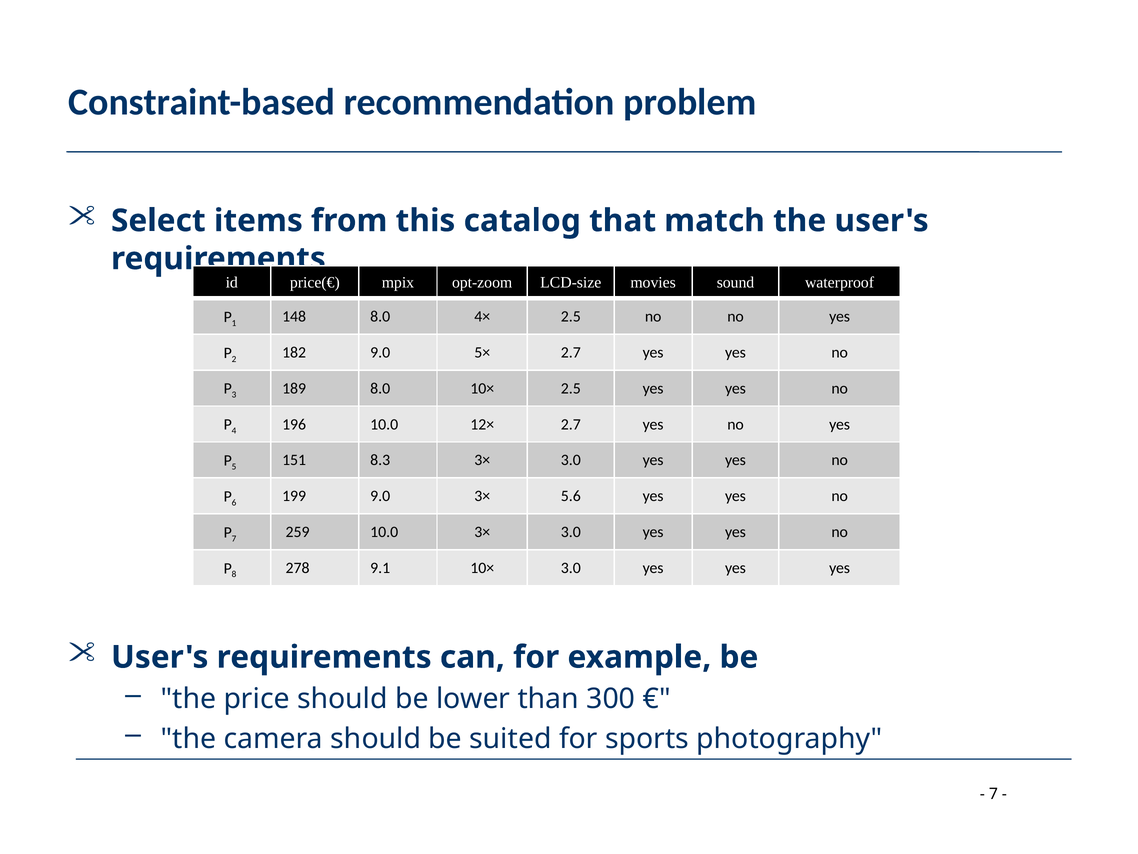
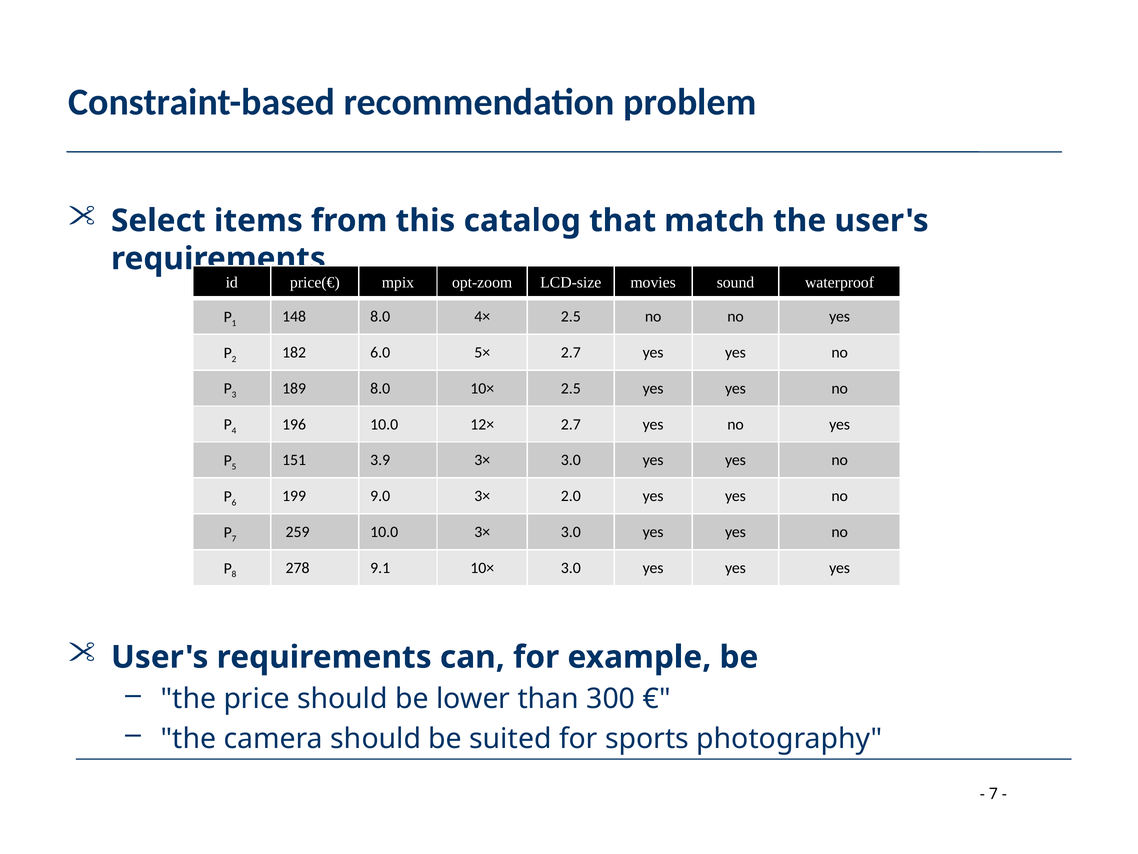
182 9.0: 9.0 -> 6.0
8.3: 8.3 -> 3.9
5.6: 5.6 -> 2.0
